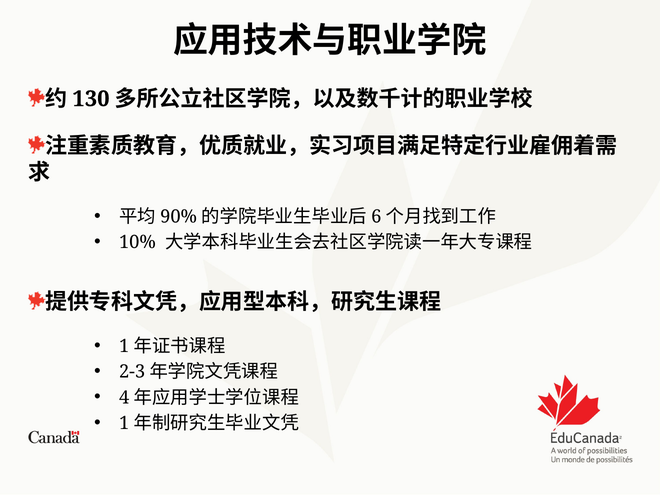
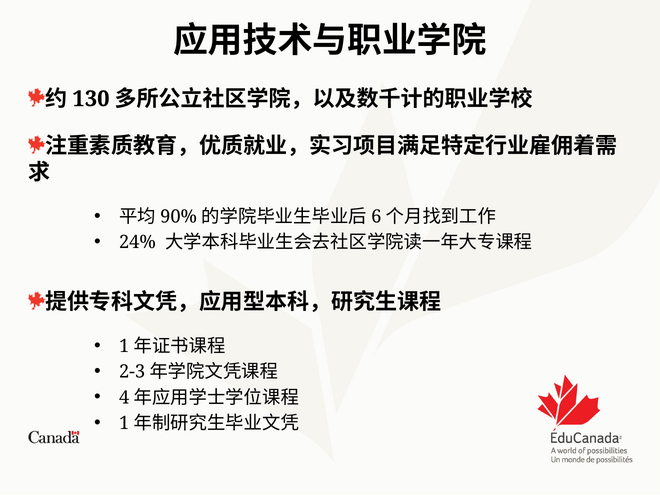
10%: 10% -> 24%
